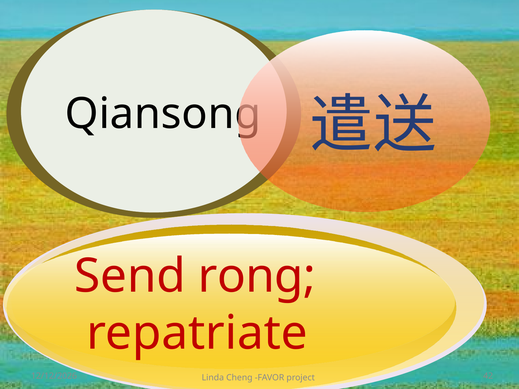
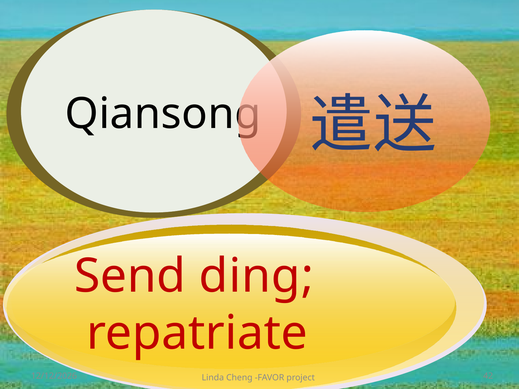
rong: rong -> ding
